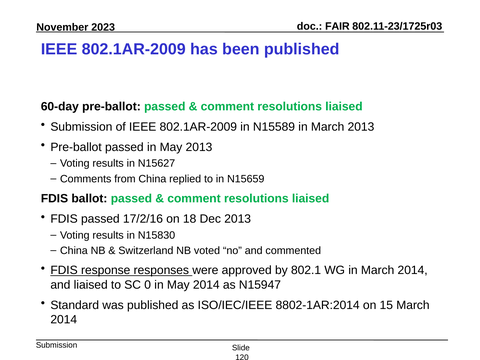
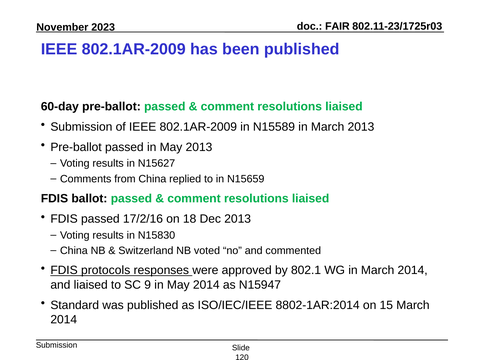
response: response -> protocols
0: 0 -> 9
